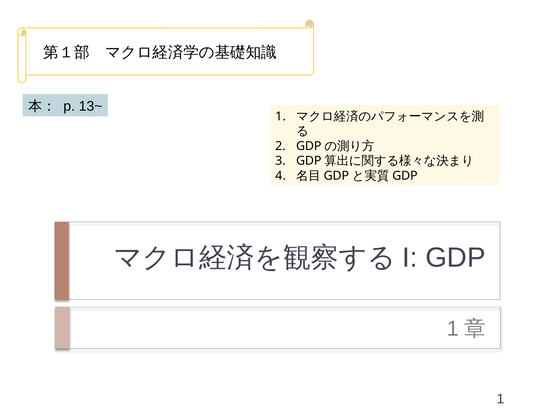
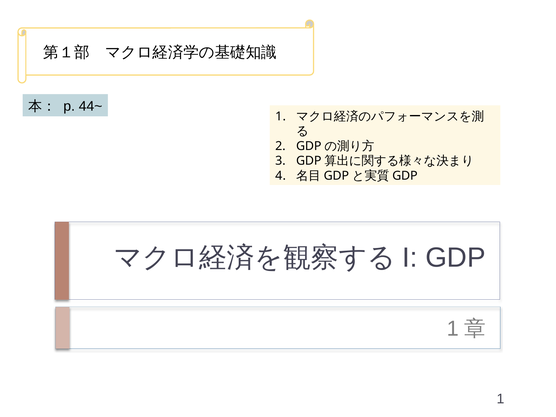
13~: 13~ -> 44~
